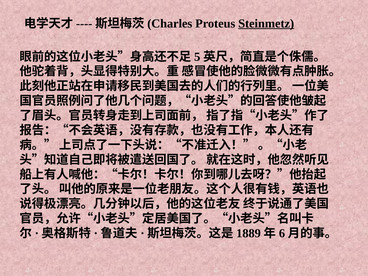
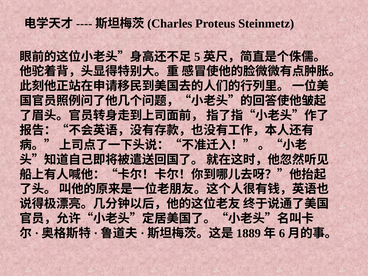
Steinmetz underline: present -> none
